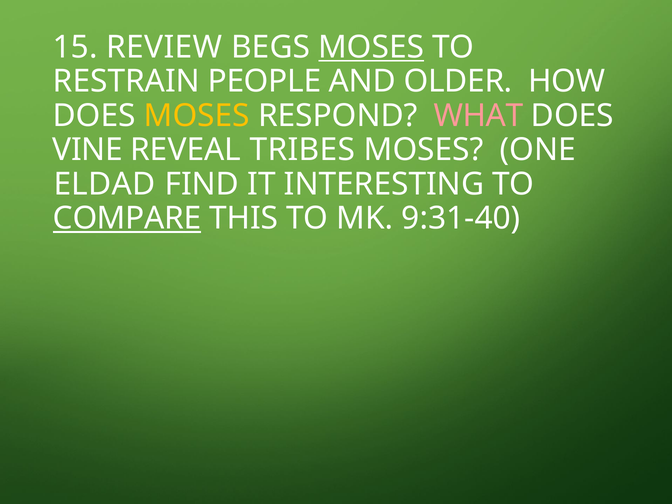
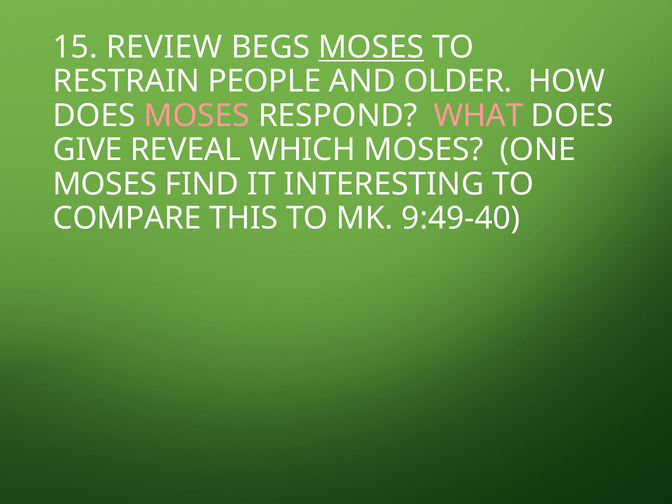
MOSES at (197, 116) colour: yellow -> pink
VINE: VINE -> GIVE
TRIBES: TRIBES -> WHICH
ELDAD at (105, 184): ELDAD -> MOSES
COMPARE underline: present -> none
9:31-40: 9:31-40 -> 9:49-40
